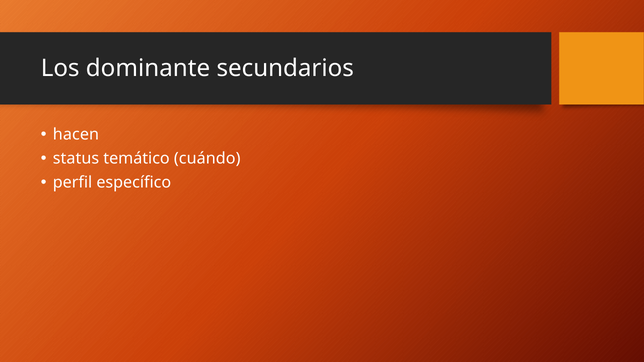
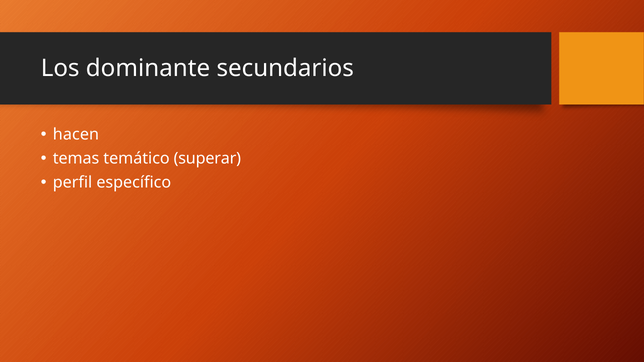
status: status -> temas
cuándo: cuándo -> superar
